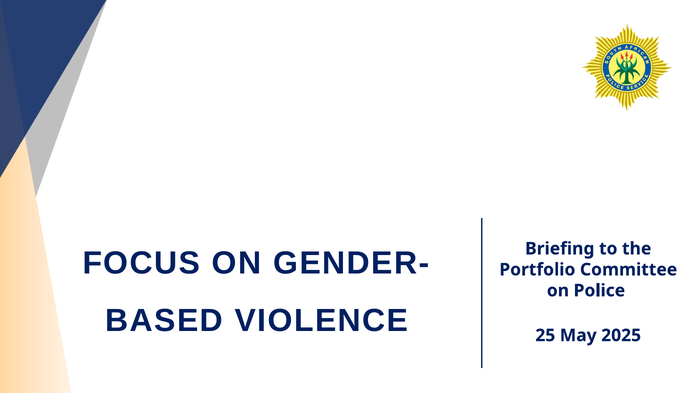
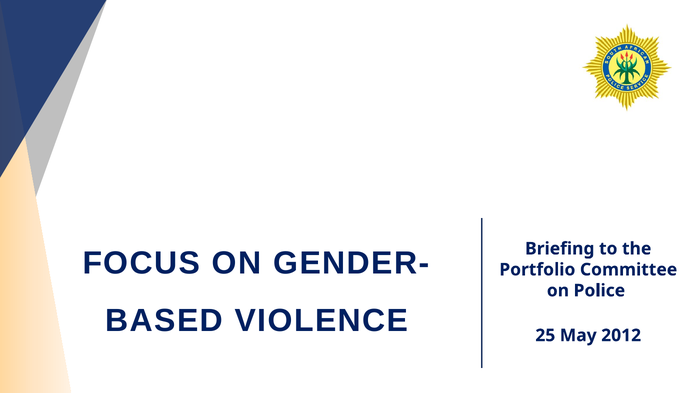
2025: 2025 -> 2012
